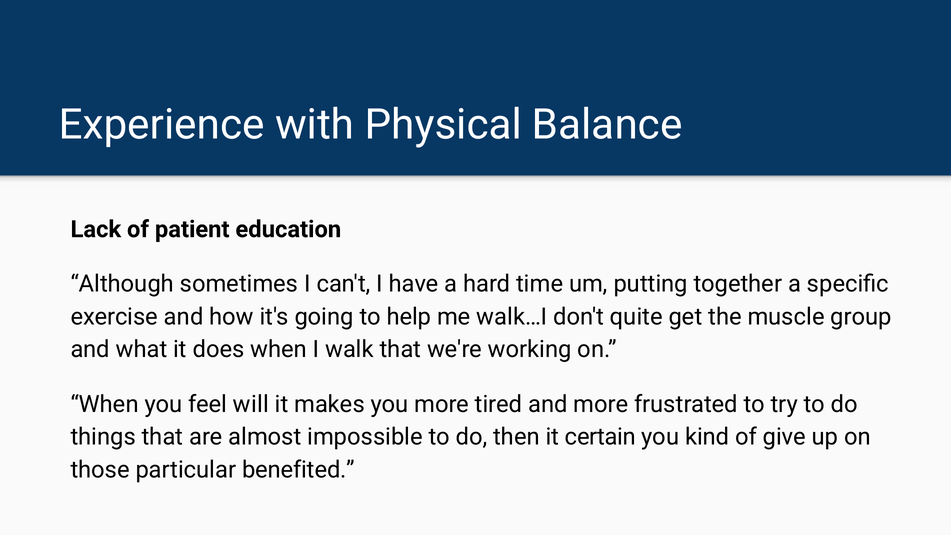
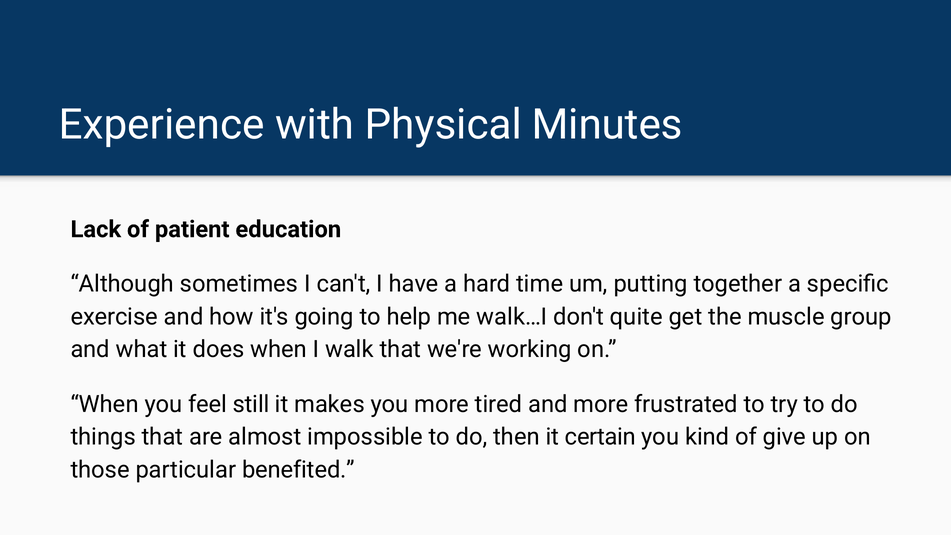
Balance: Balance -> Minutes
will: will -> still
